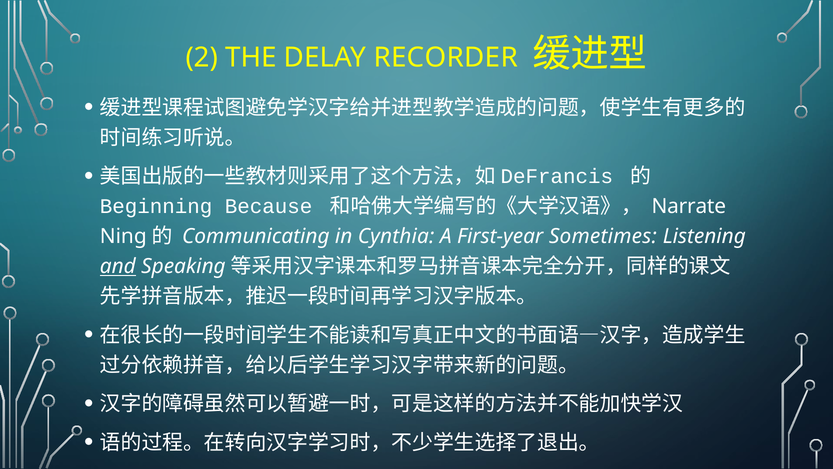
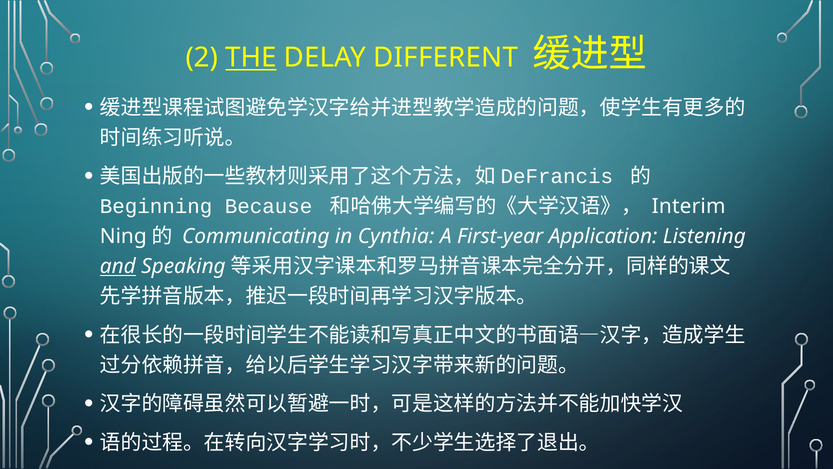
THE underline: none -> present
RECORDER: RECORDER -> DIFFERENT
Narrate: Narrate -> Interim
Sometimes: Sometimes -> Application
